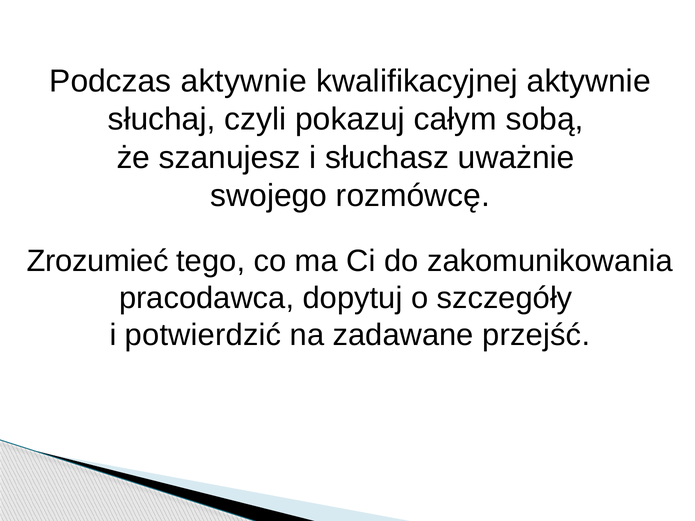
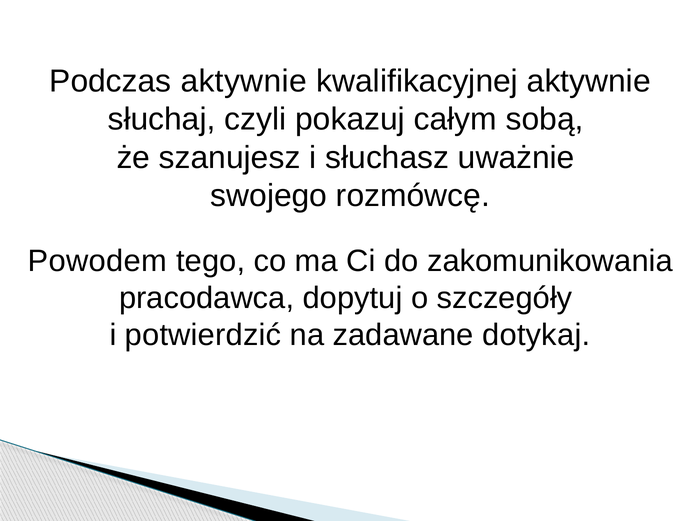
Zrozumieć: Zrozumieć -> Powodem
przejść: przejść -> dotykaj
